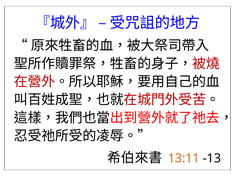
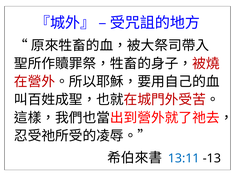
13:11 colour: orange -> blue
